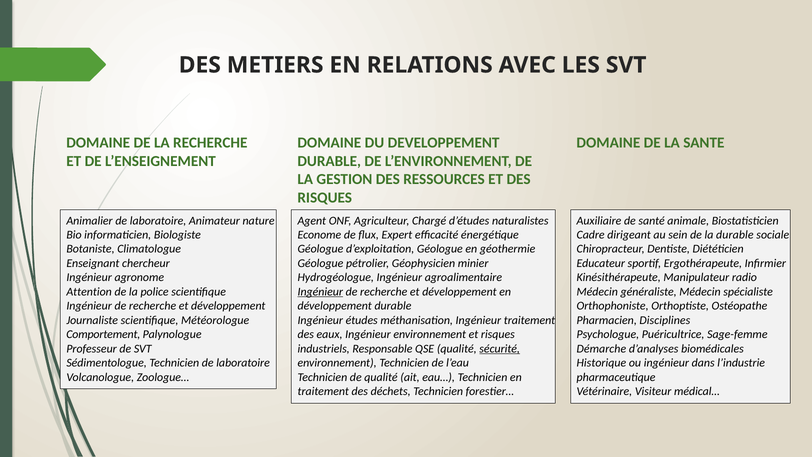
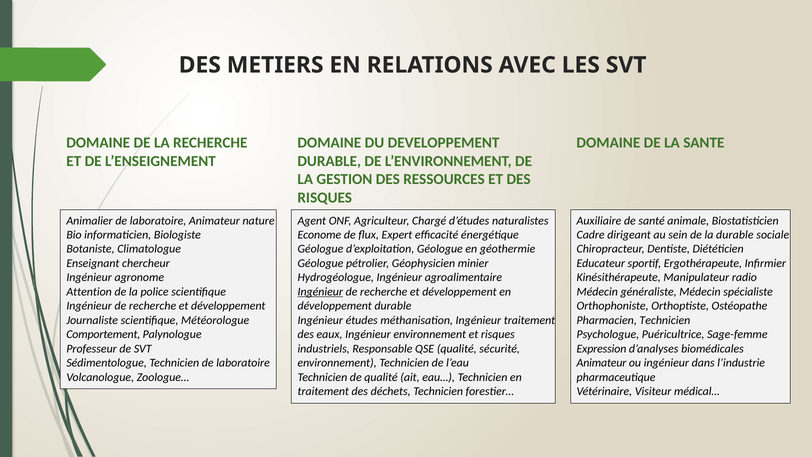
Pharmacien Disciplines: Disciplines -> Technicien
sécurité underline: present -> none
Démarche: Démarche -> Expression
Historique at (601, 363): Historique -> Animateur
